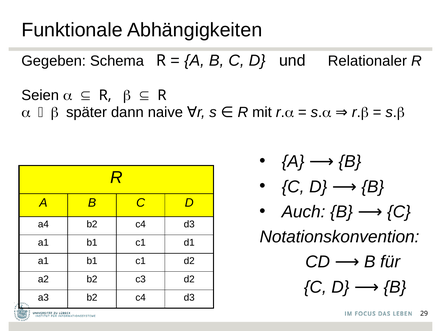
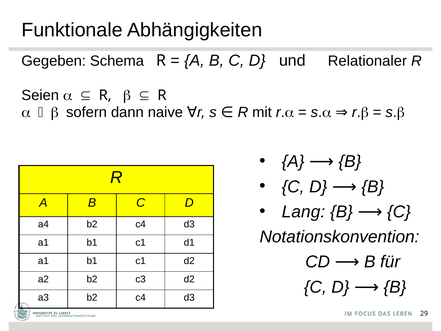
später: später -> sofern
Auch: Auch -> Lang
